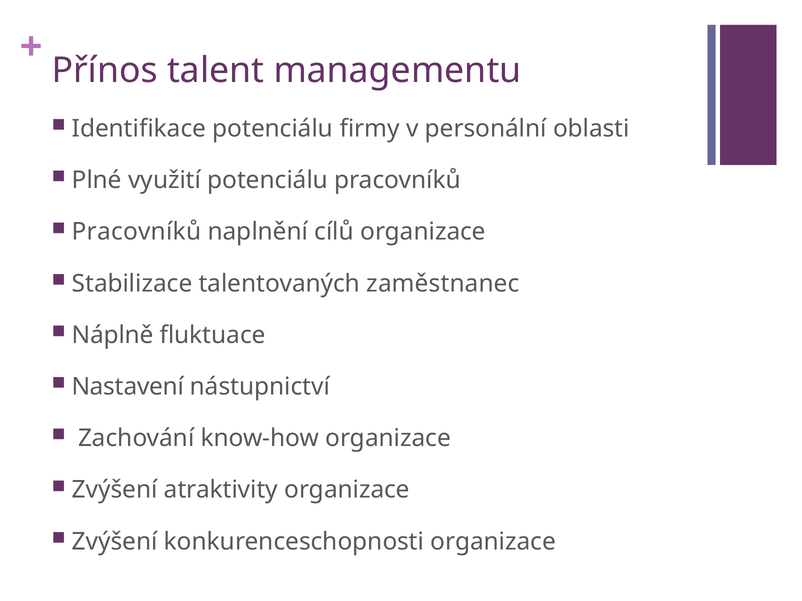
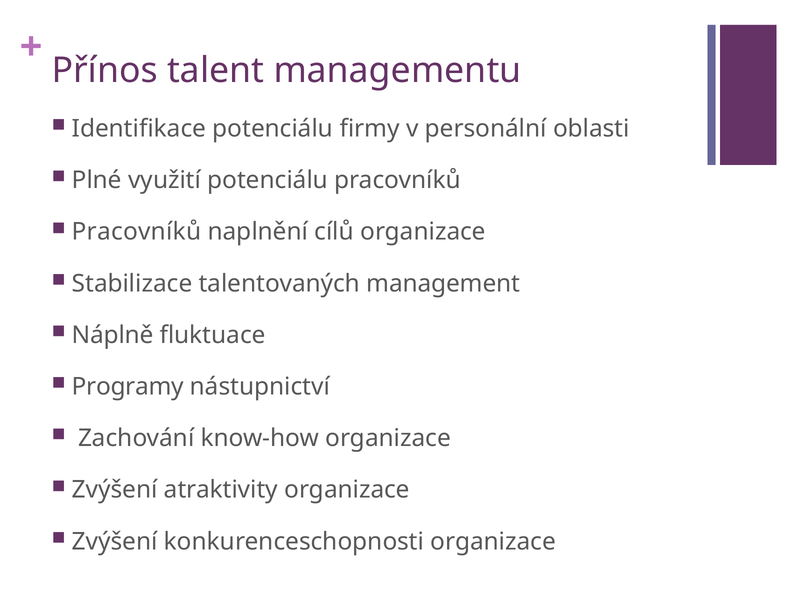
zaměstnanec: zaměstnanec -> management
Nastavení: Nastavení -> Programy
